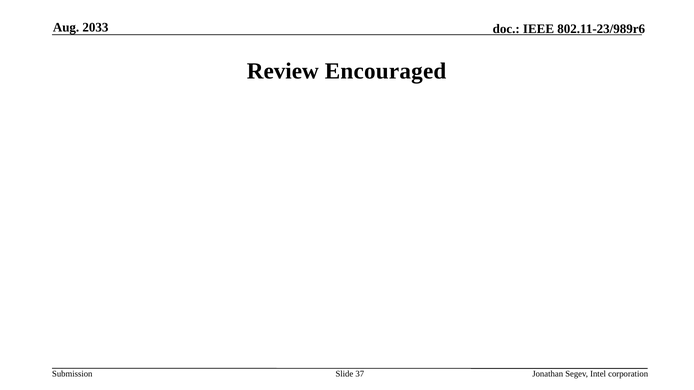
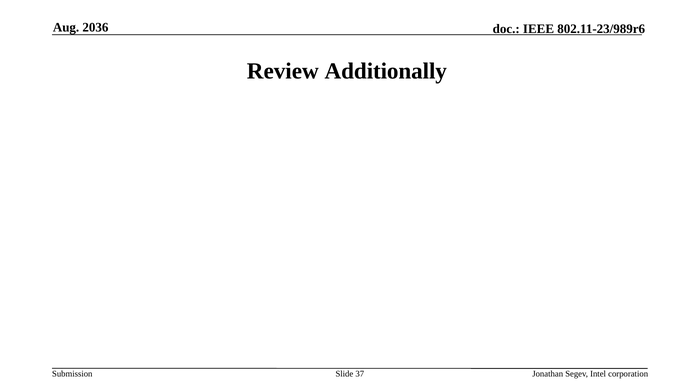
2033: 2033 -> 2036
Encouraged: Encouraged -> Additionally
